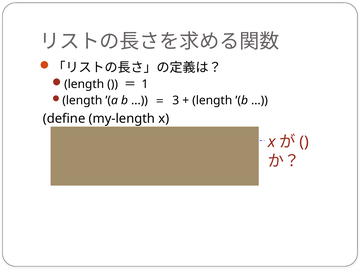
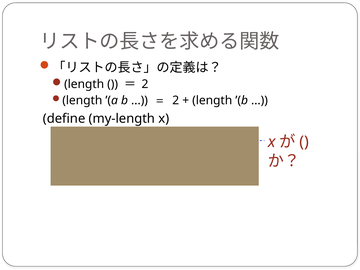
1 at (145, 84): 1 -> 2
3 at (176, 101): 3 -> 2
